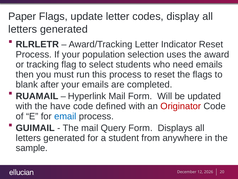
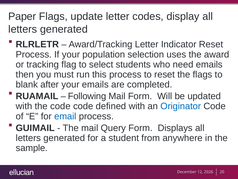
Hyperlink: Hyperlink -> Following
the have: have -> code
Originator colour: red -> blue
